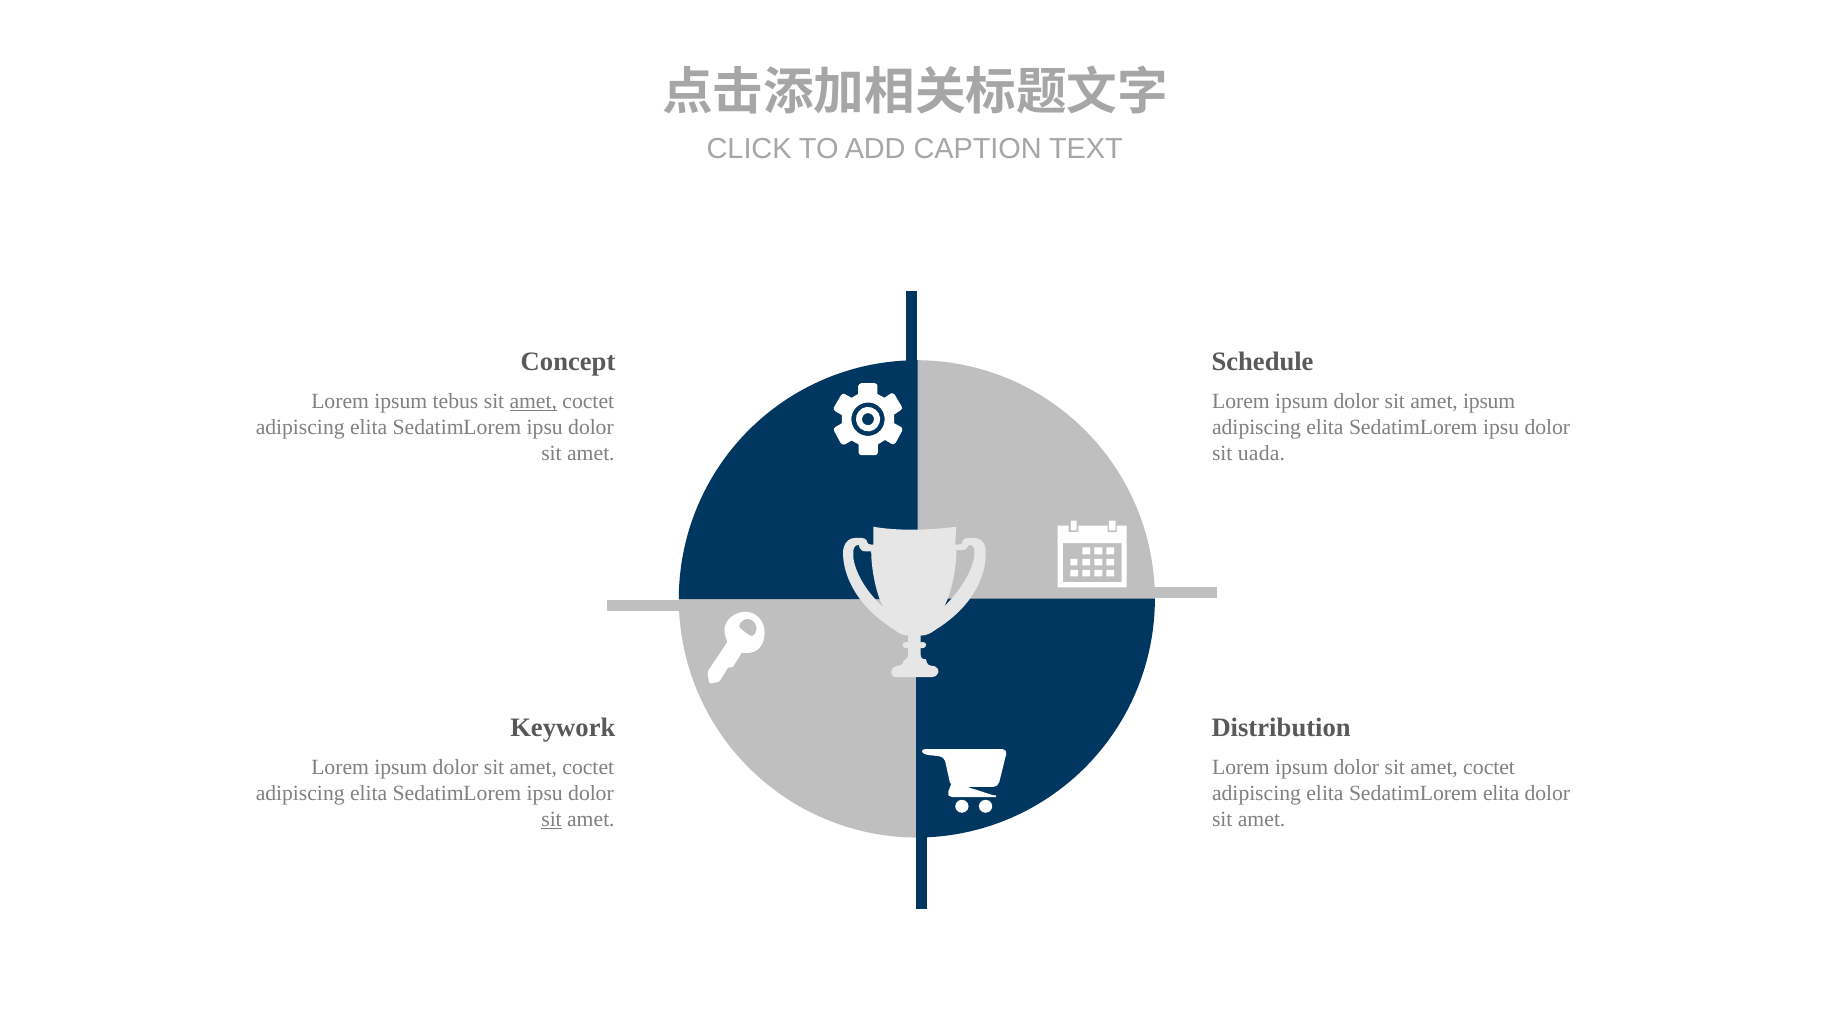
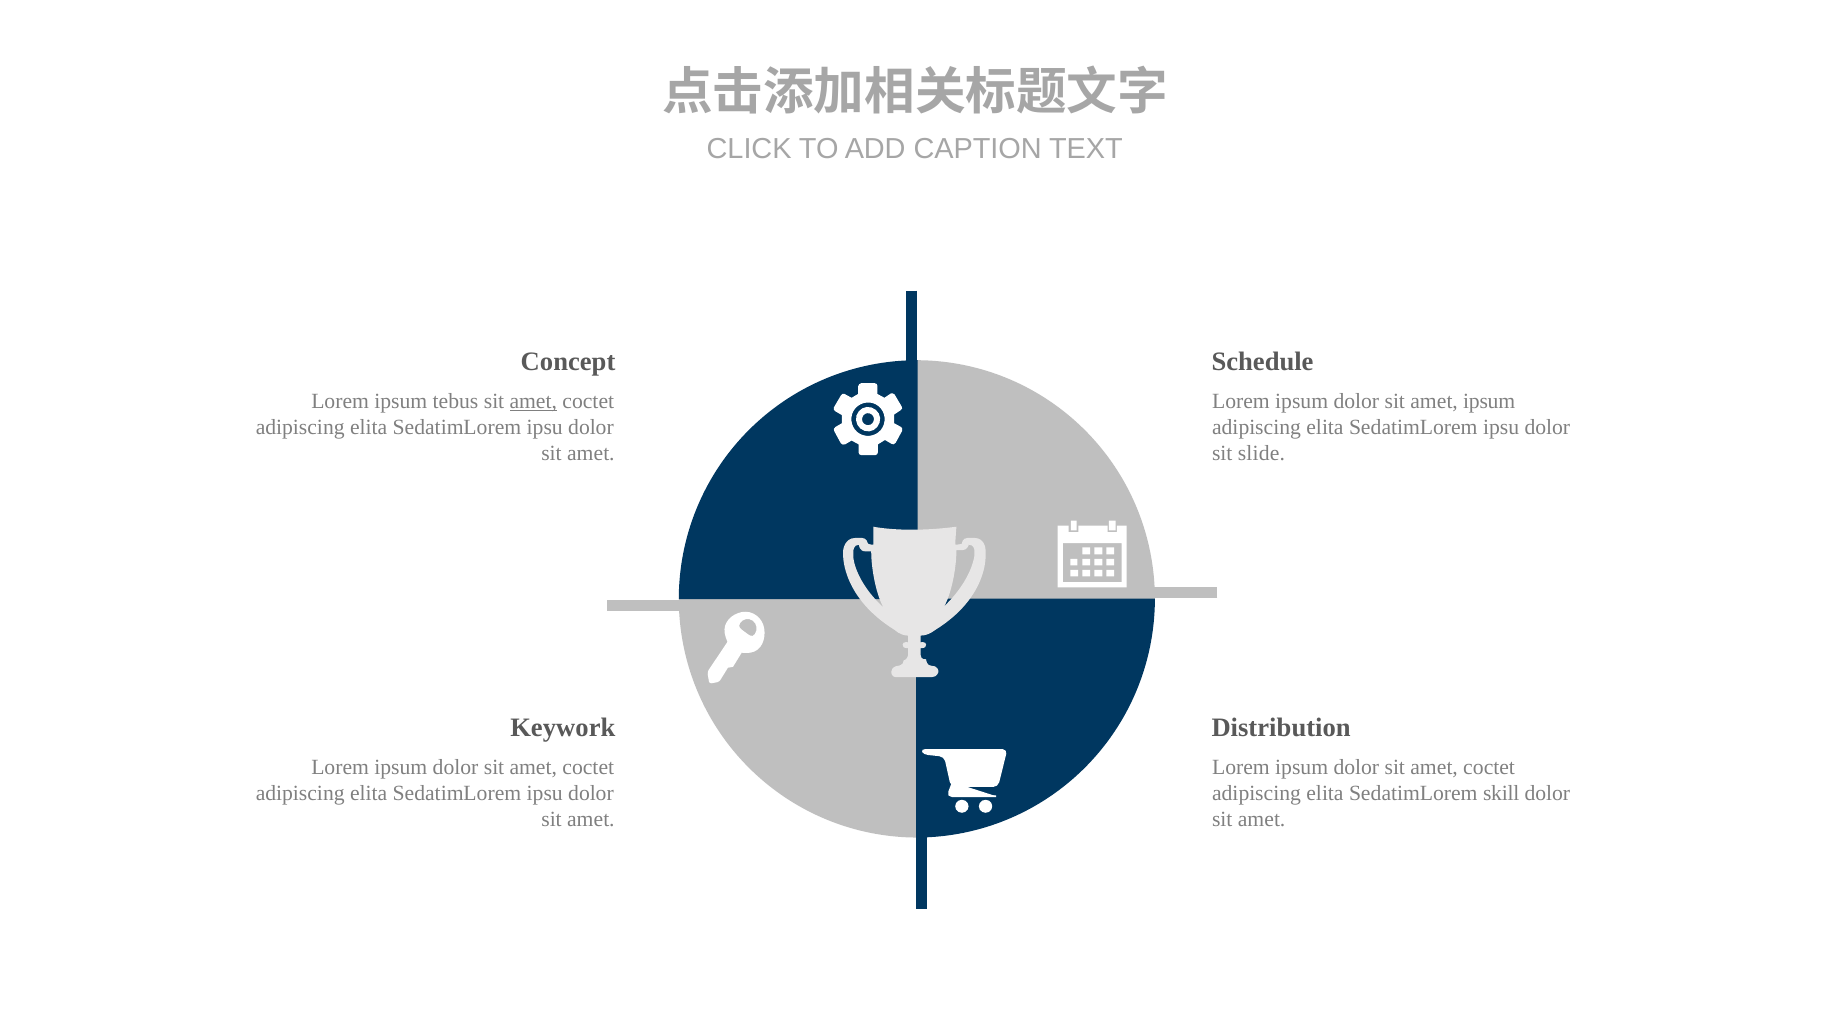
uada: uada -> slide
SedatimLorem elita: elita -> skill
sit at (552, 819) underline: present -> none
